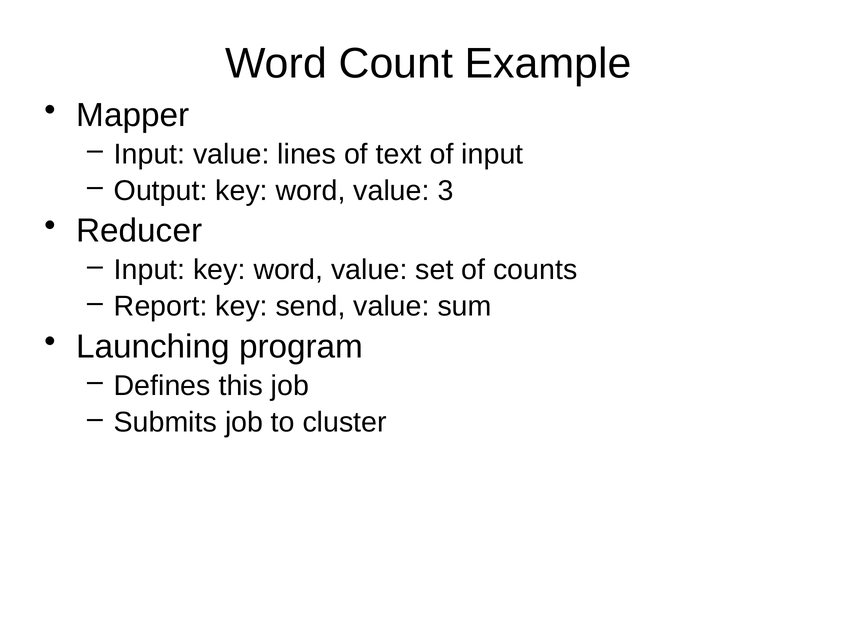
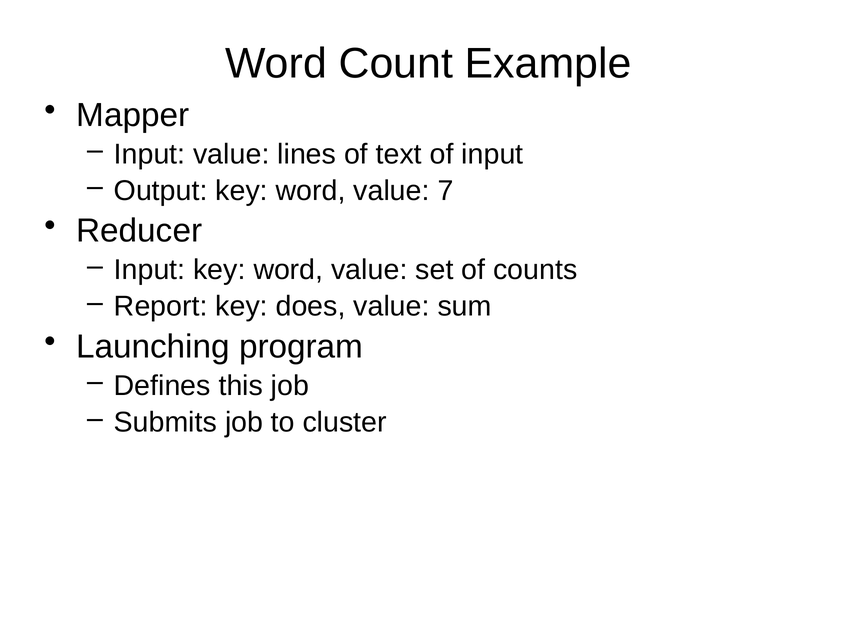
3: 3 -> 7
send: send -> does
